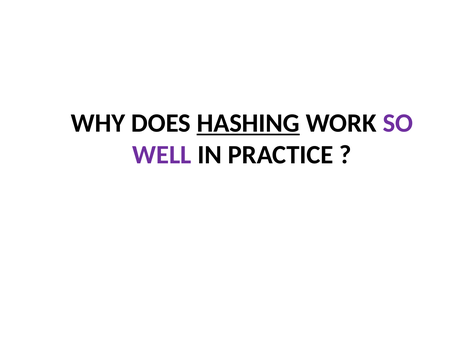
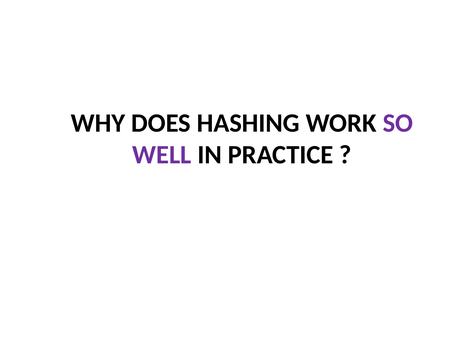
HASHING underline: present -> none
